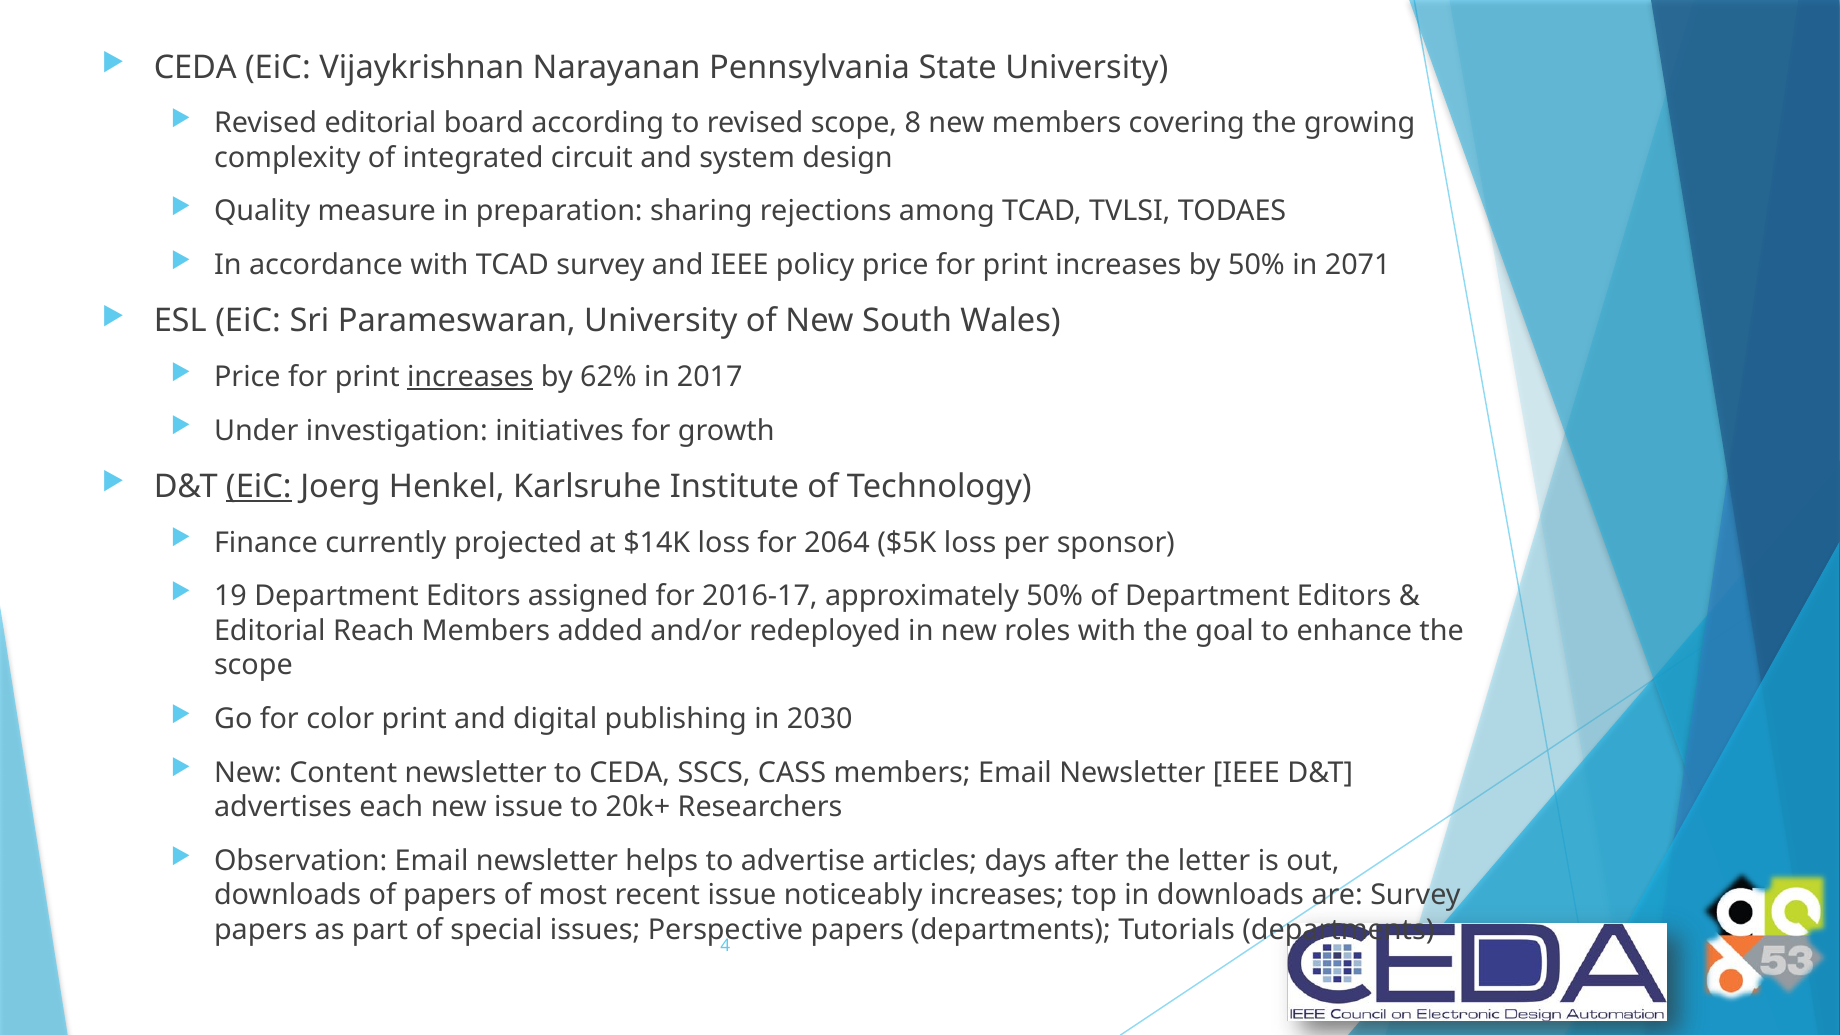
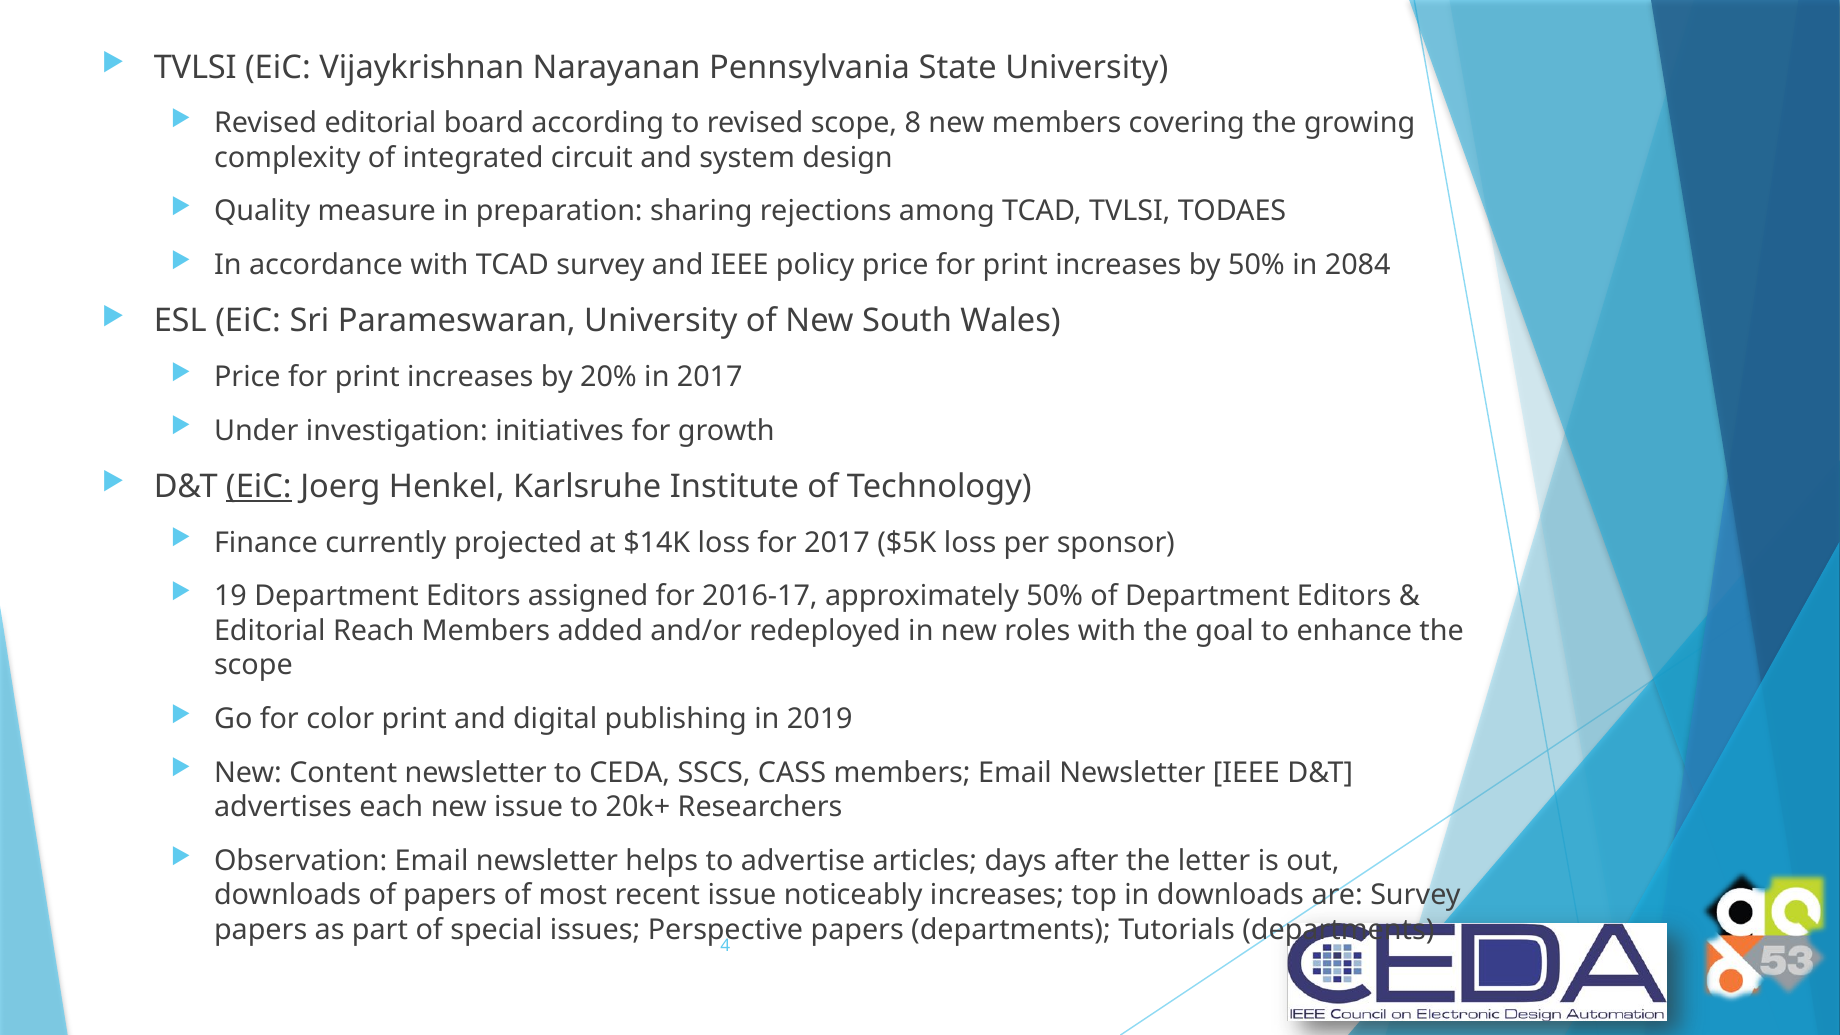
CEDA at (195, 67): CEDA -> TVLSI
2071: 2071 -> 2084
increases at (470, 377) underline: present -> none
62%: 62% -> 20%
for 2064: 2064 -> 2017
2030: 2030 -> 2019
